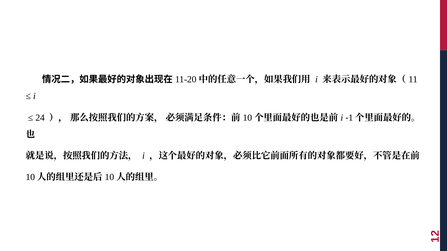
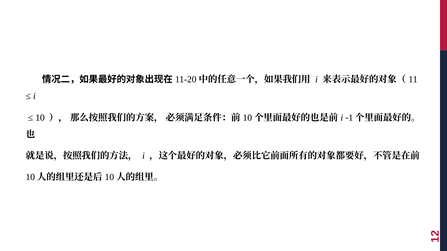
24: 24 -> 10
